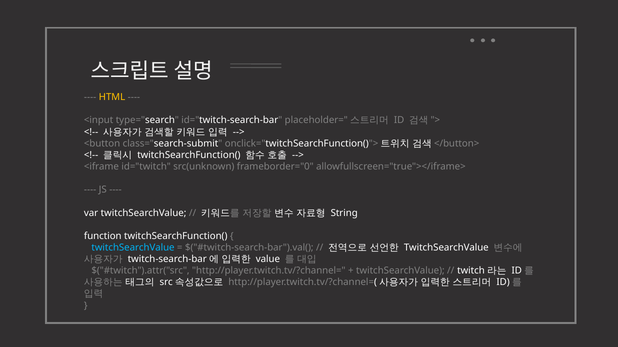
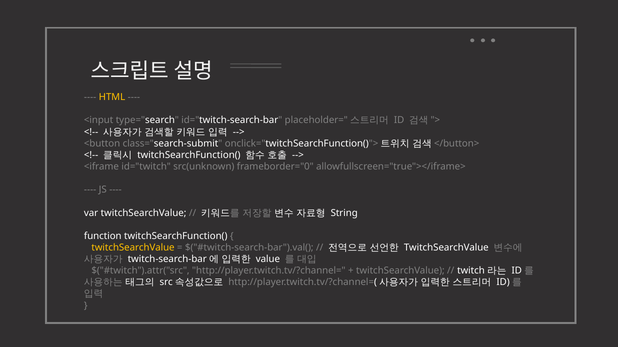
twitchSearchValue at (133, 248) colour: light blue -> yellow
